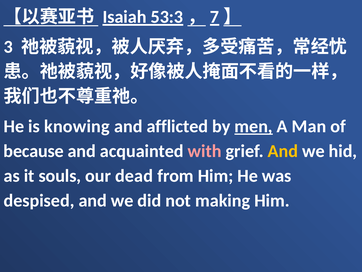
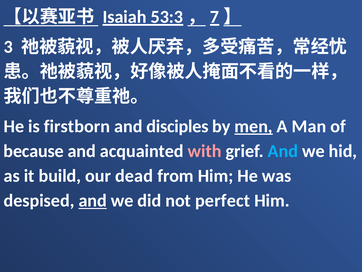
knowing: knowing -> firstborn
afflicted: afflicted -> disciples
And at (283, 151) colour: yellow -> light blue
souls: souls -> build
and at (93, 200) underline: none -> present
making: making -> perfect
